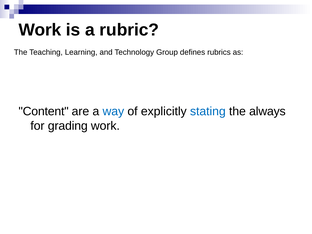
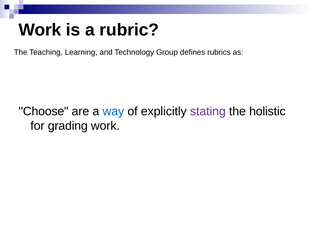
Content: Content -> Choose
stating colour: blue -> purple
always: always -> holistic
